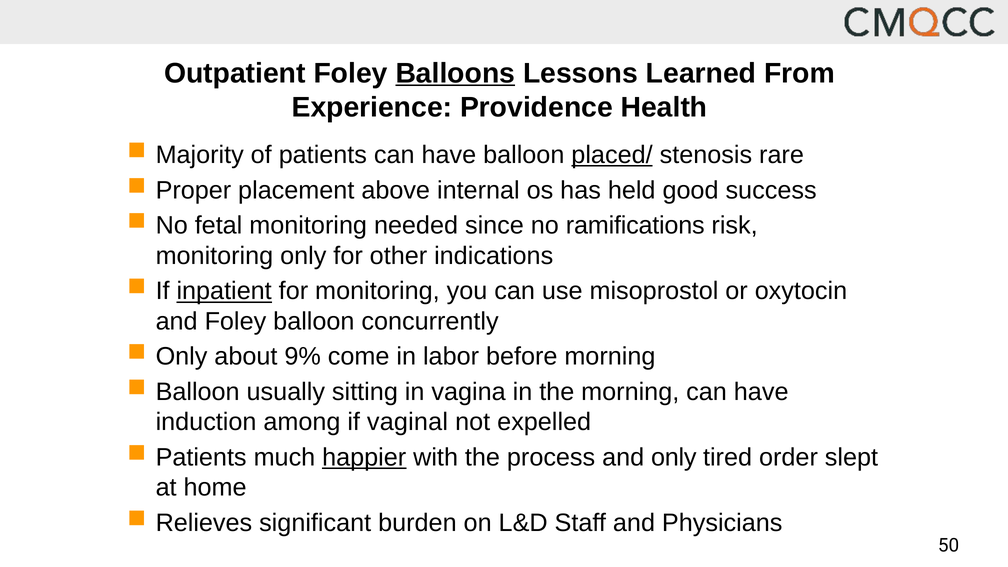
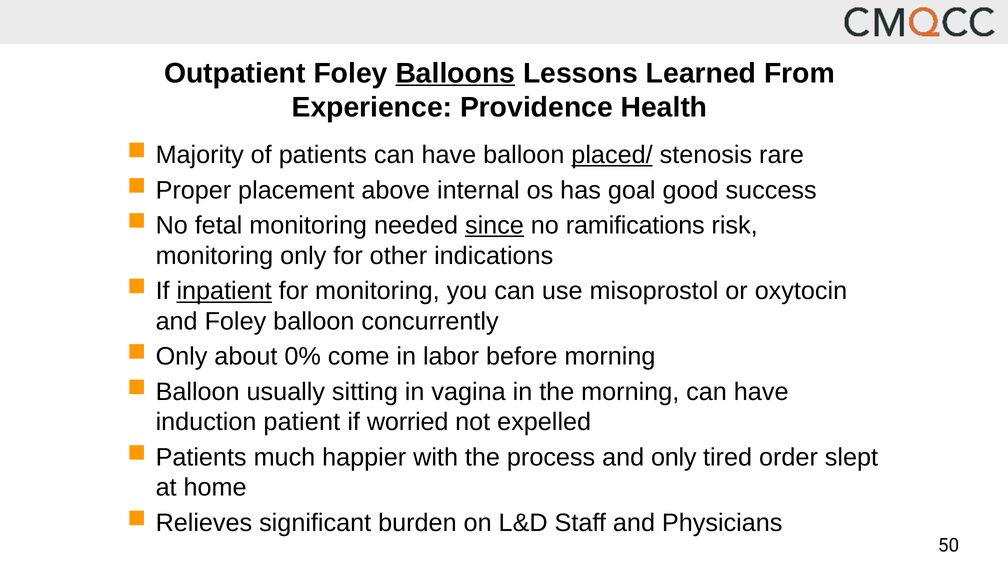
held: held -> goal
since underline: none -> present
9%: 9% -> 0%
among: among -> patient
vaginal: vaginal -> worried
happier underline: present -> none
